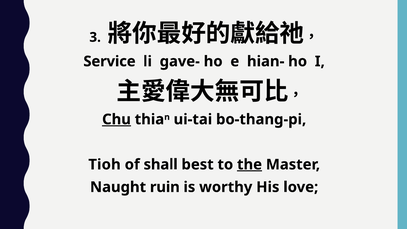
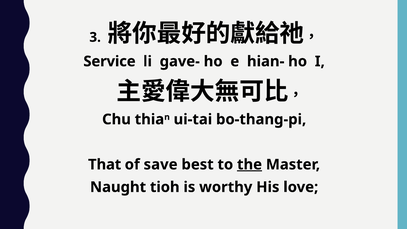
Chu underline: present -> none
Tioh: Tioh -> That
shall: shall -> save
ruin: ruin -> tioh
